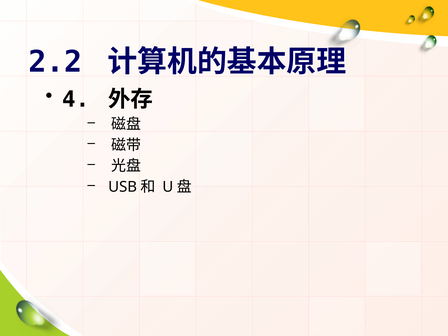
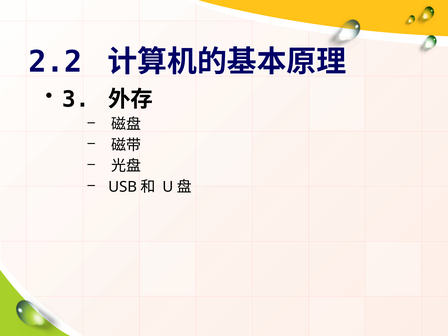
4: 4 -> 3
